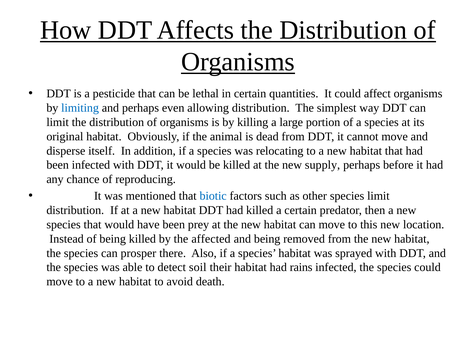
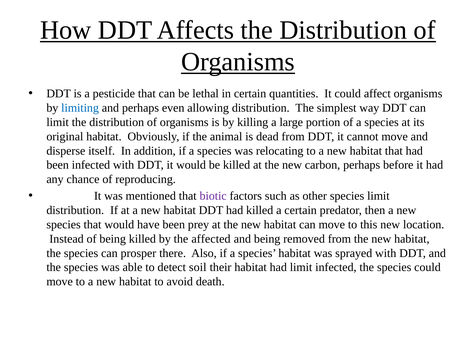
supply: supply -> carbon
biotic colour: blue -> purple
had rains: rains -> limit
